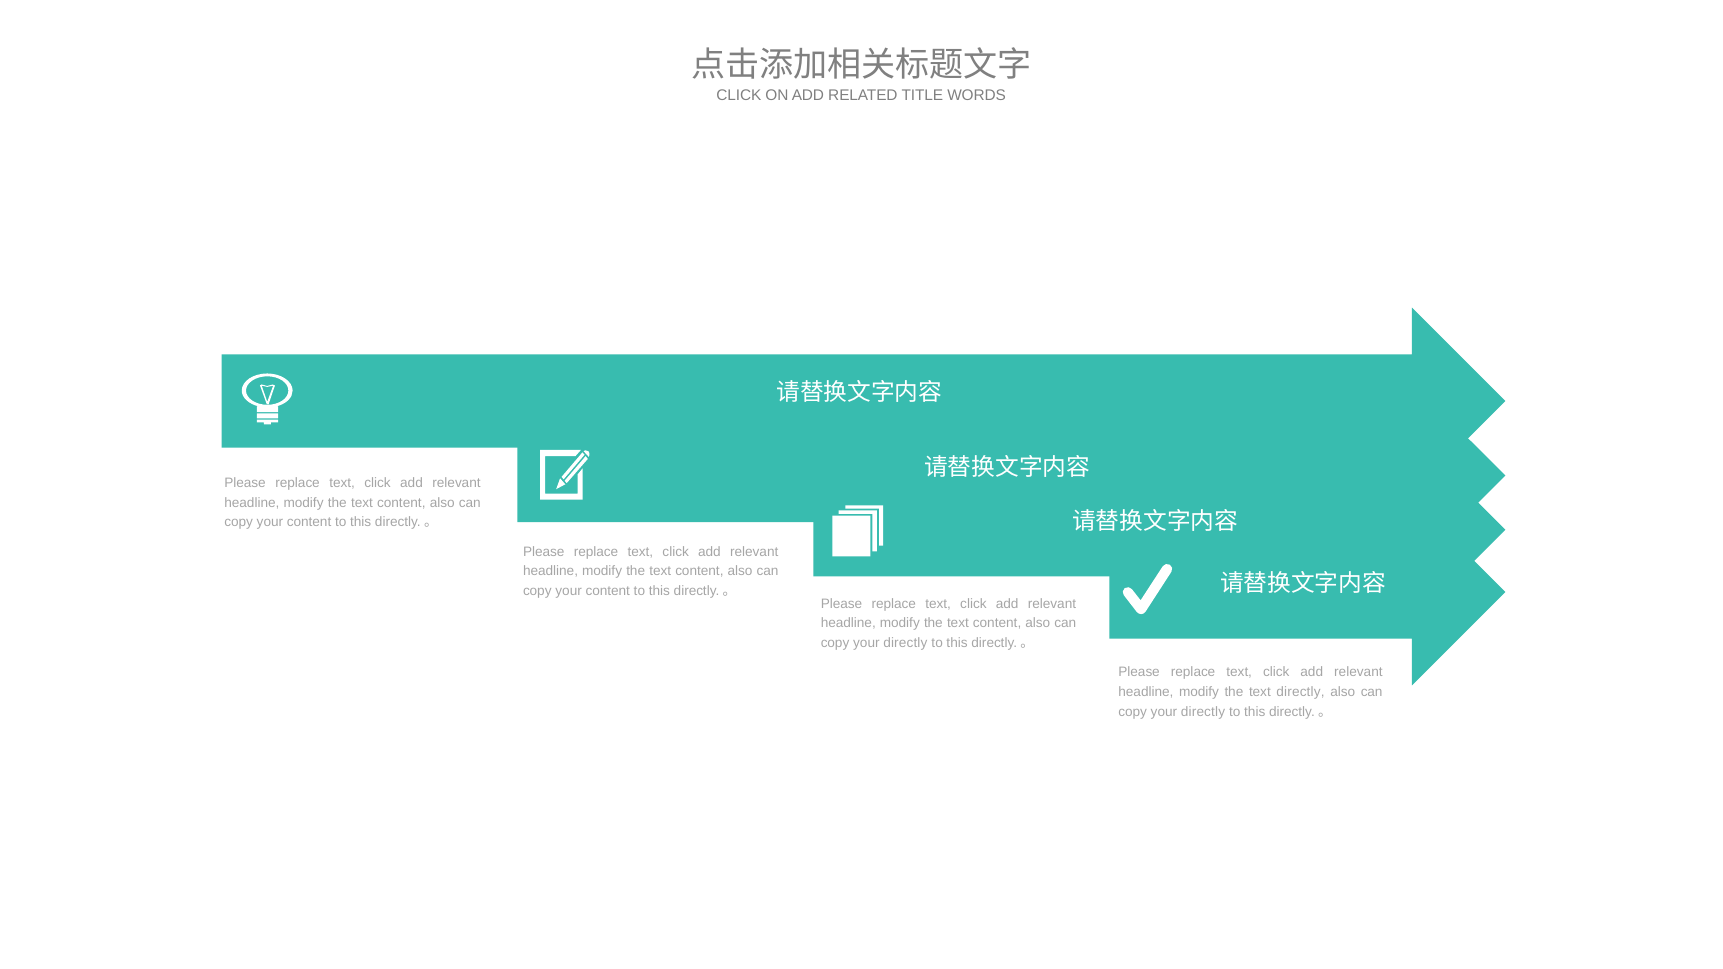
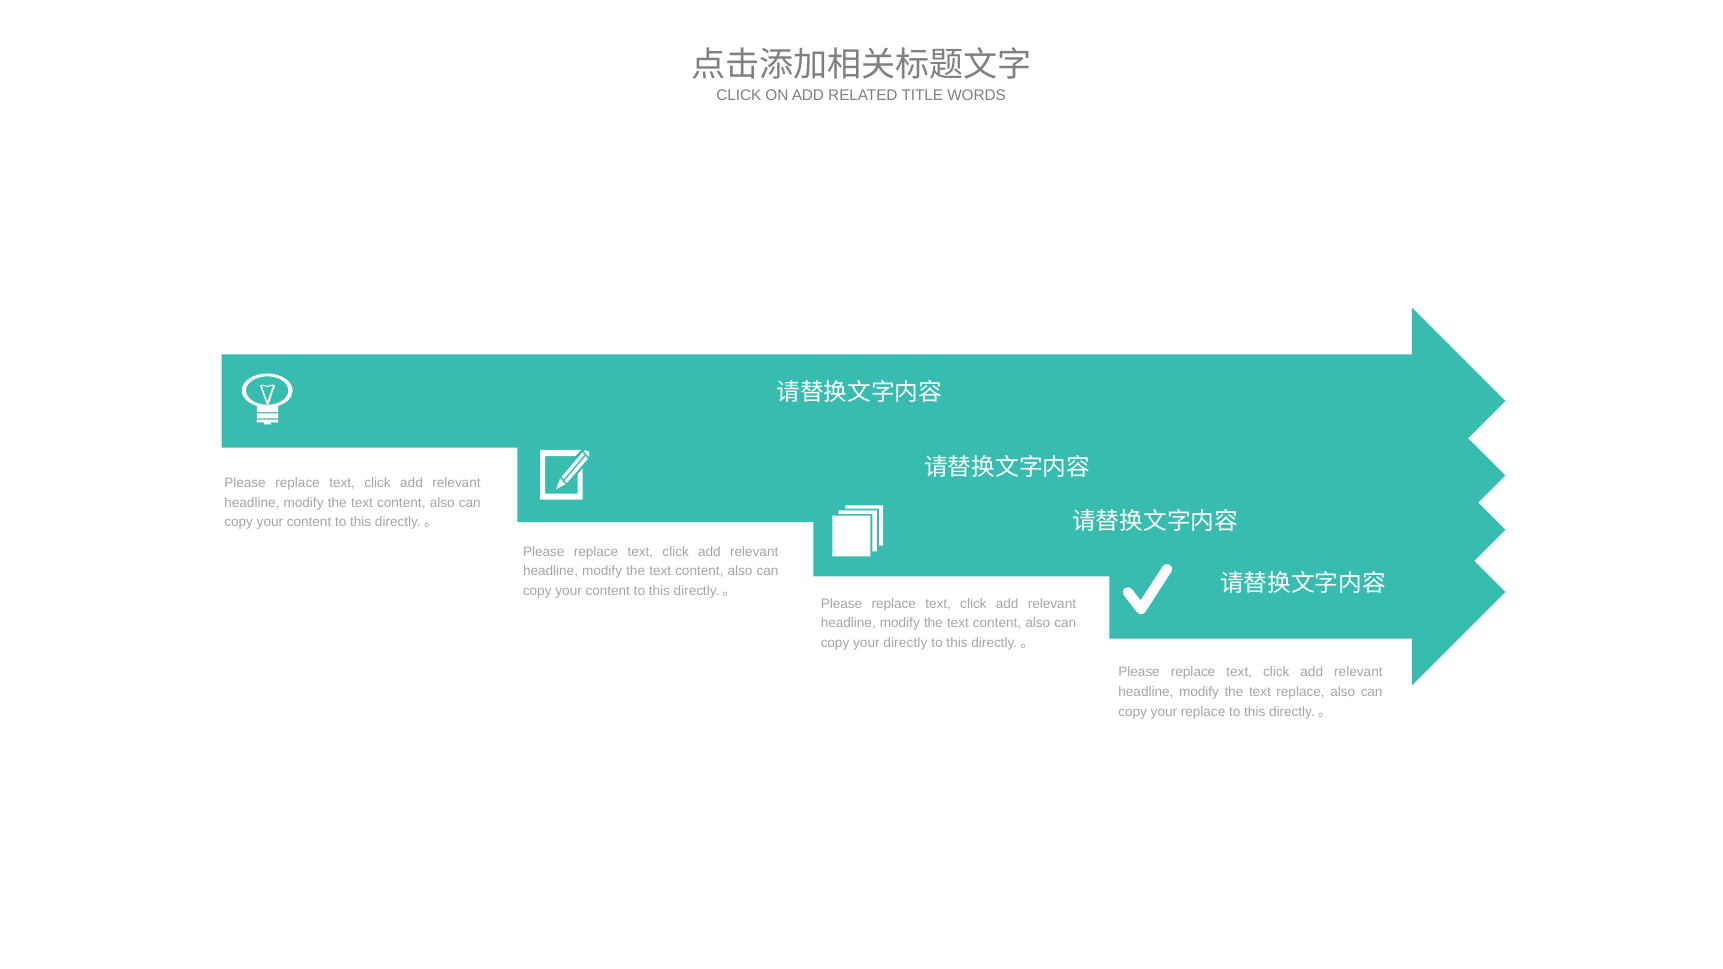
text directly: directly -> replace
directly at (1203, 712): directly -> replace
